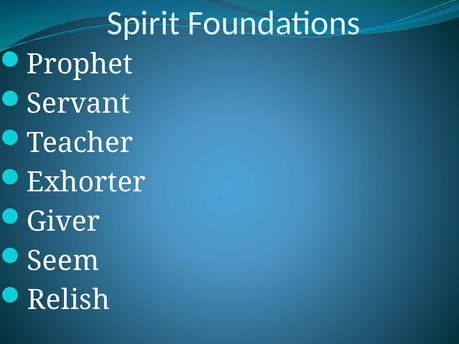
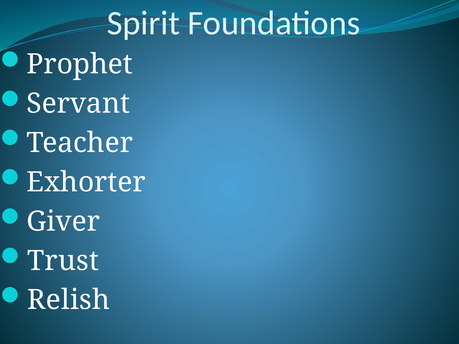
Seem: Seem -> Trust
